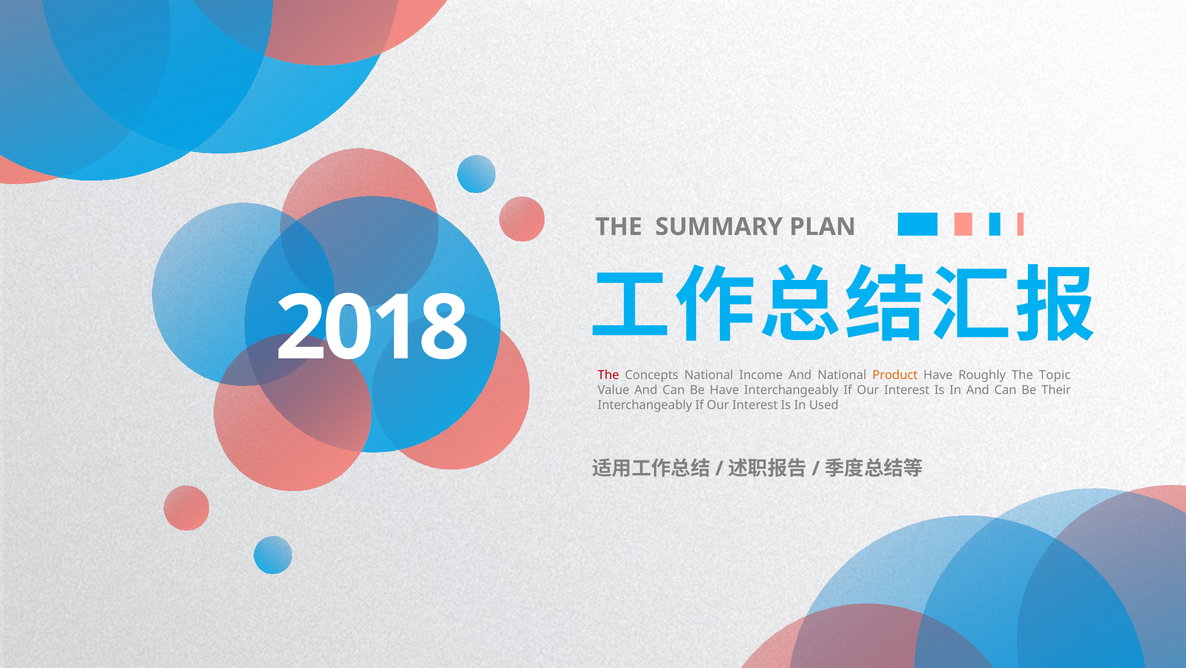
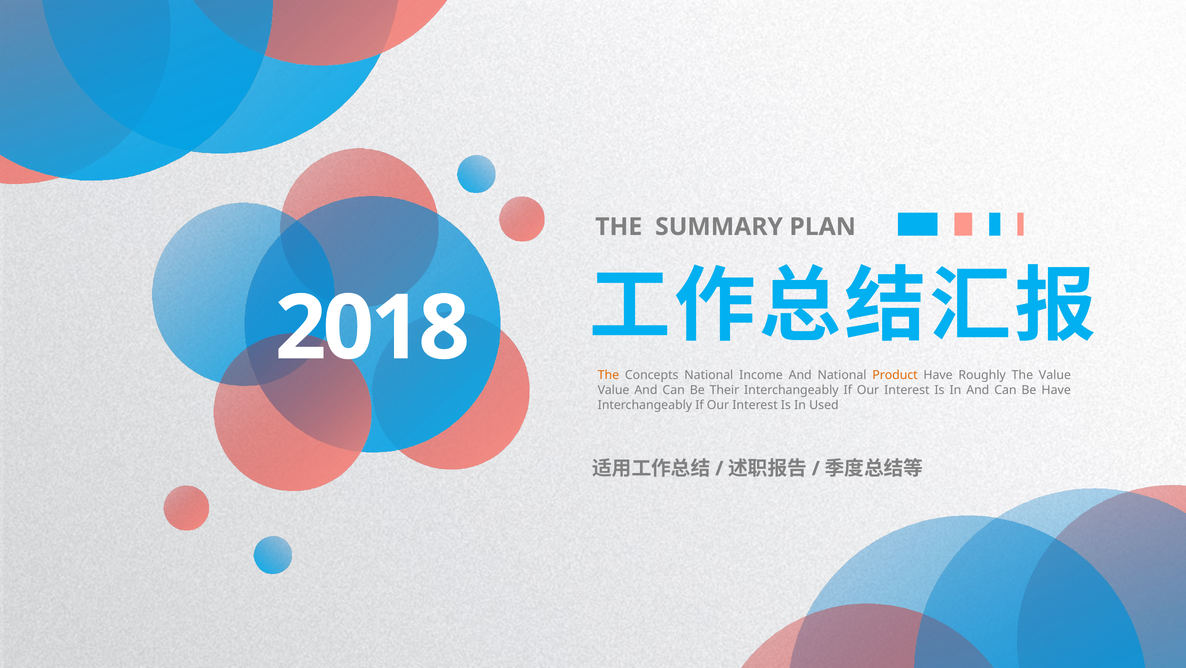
The at (608, 375) colour: red -> orange
The Topic: Topic -> Value
Be Have: Have -> Their
Be Their: Their -> Have
